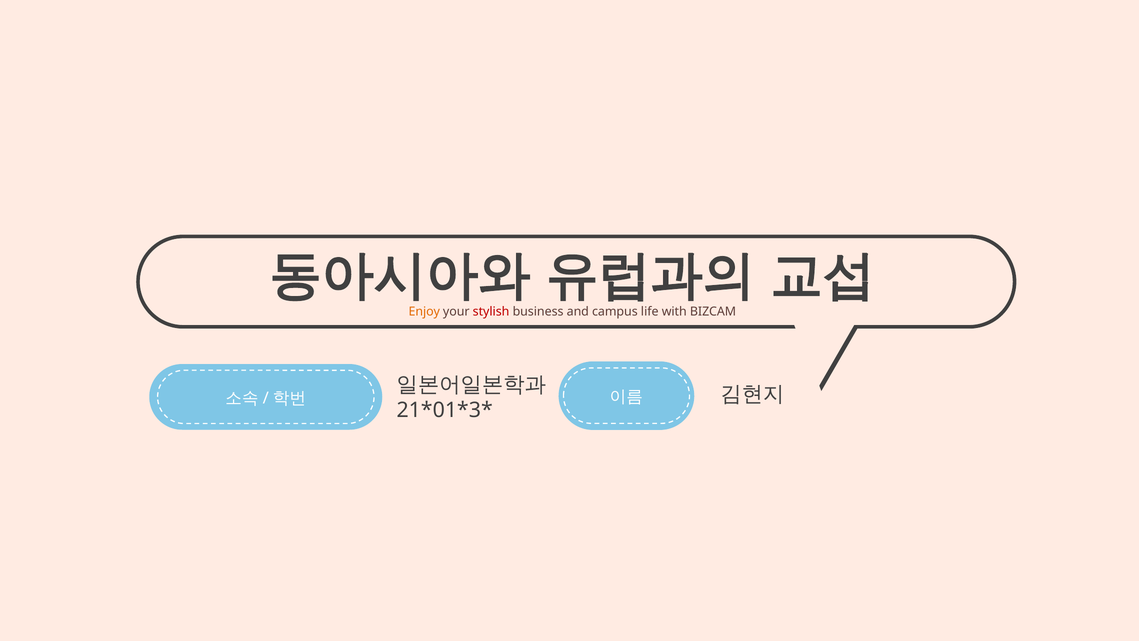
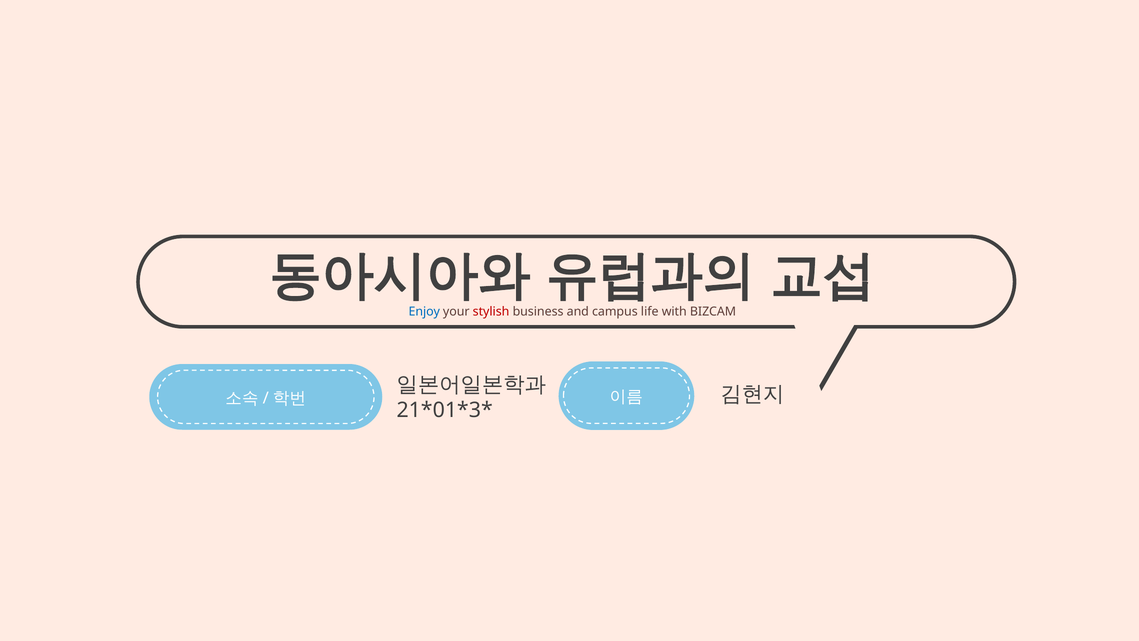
Enjoy colour: orange -> blue
